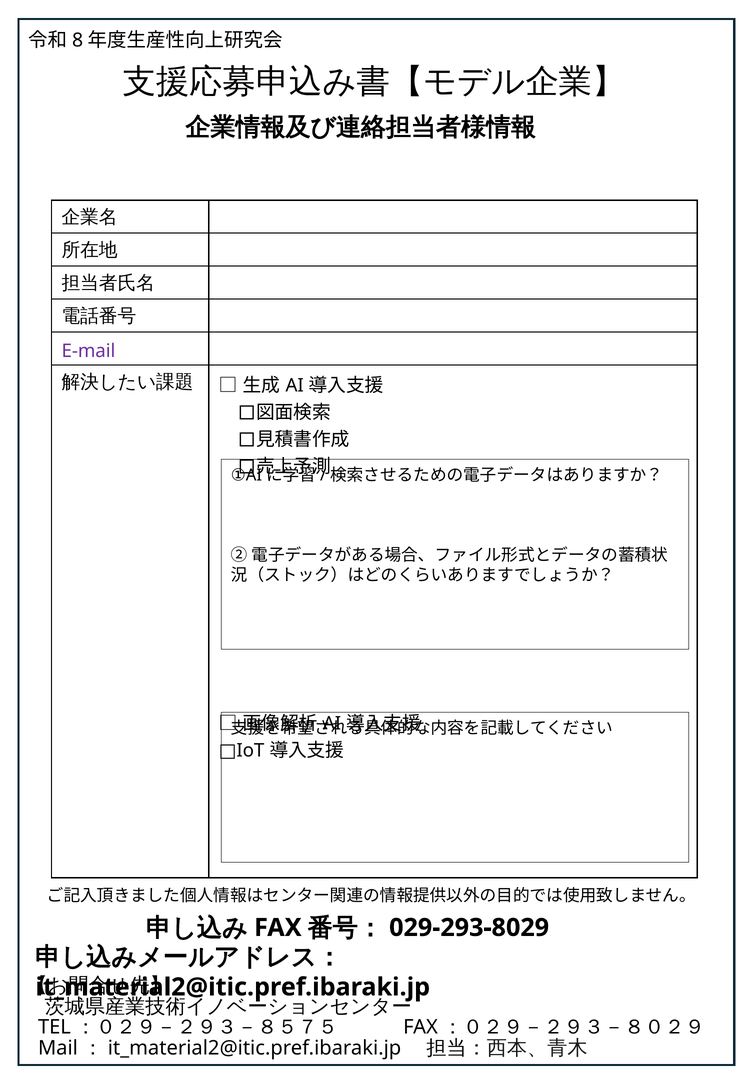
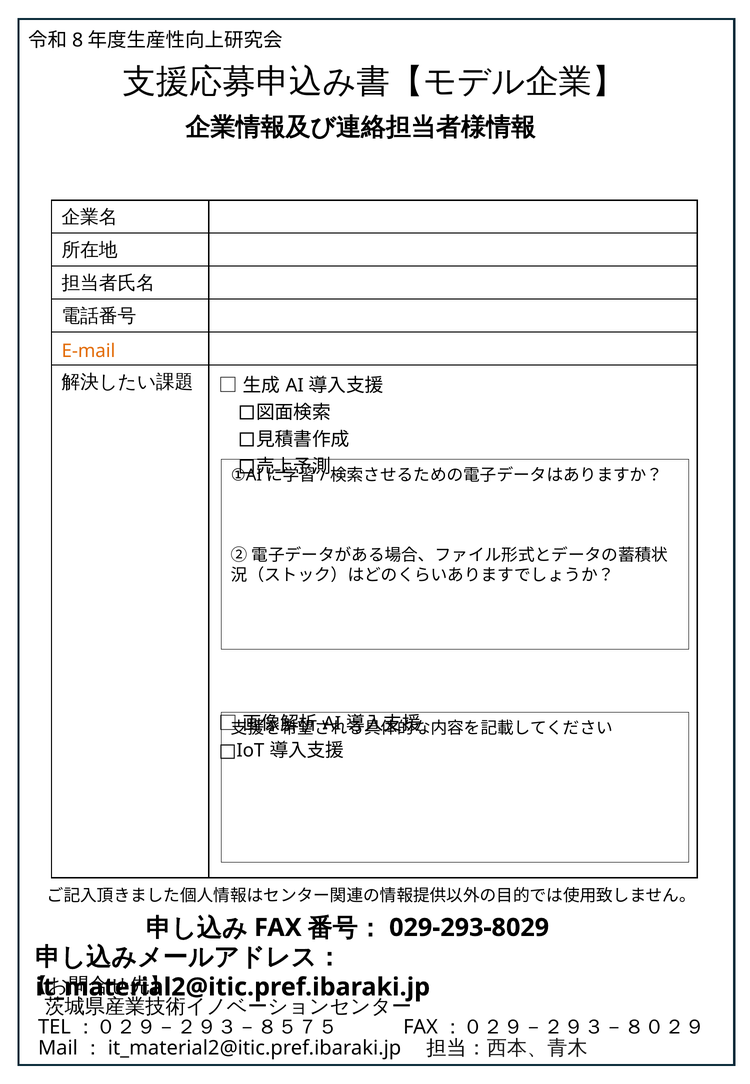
E-mail colour: purple -> orange
